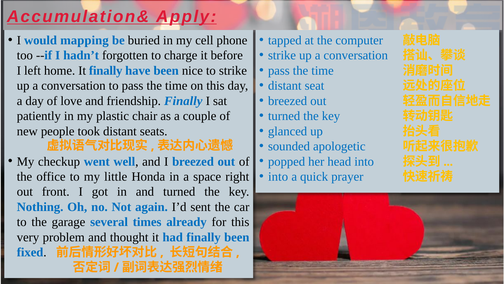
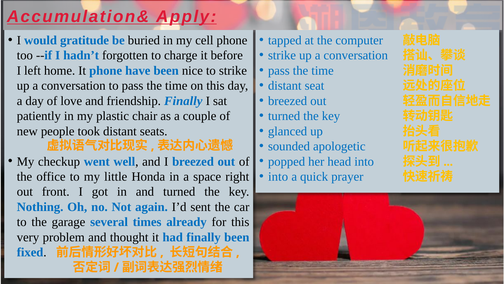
mapping: mapping -> gratitude
It finally: finally -> phone
